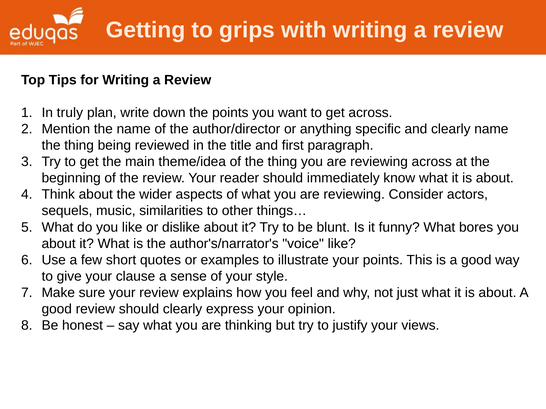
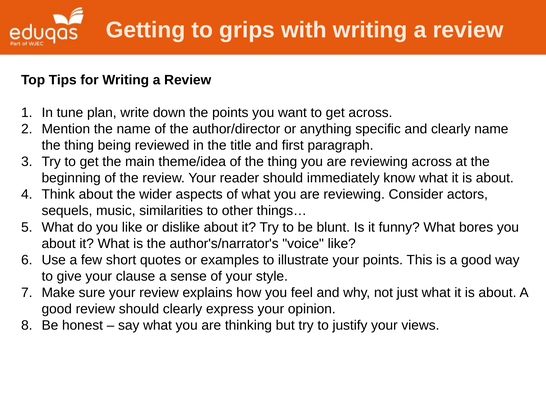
truly: truly -> tune
